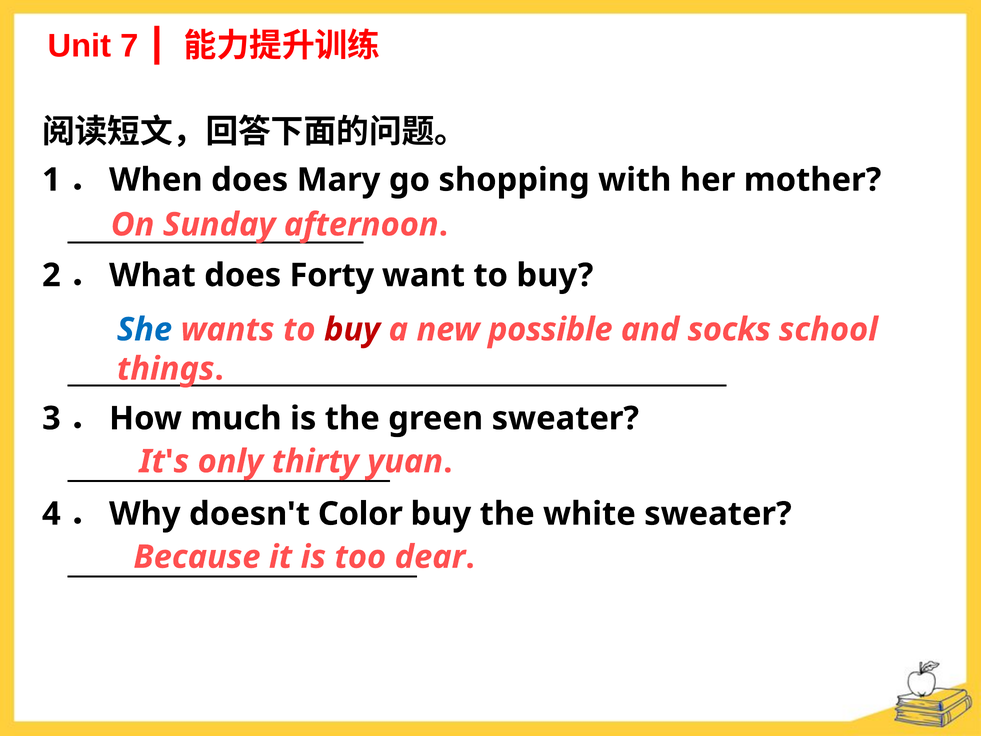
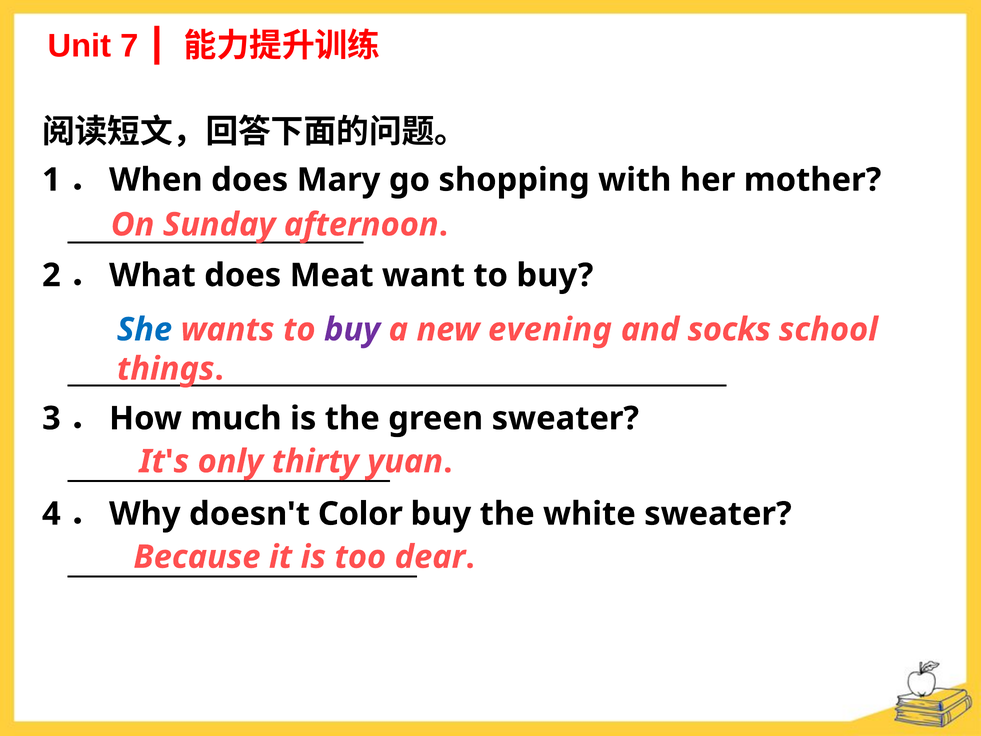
Forty: Forty -> Meat
buy at (352, 330) colour: red -> purple
possible: possible -> evening
